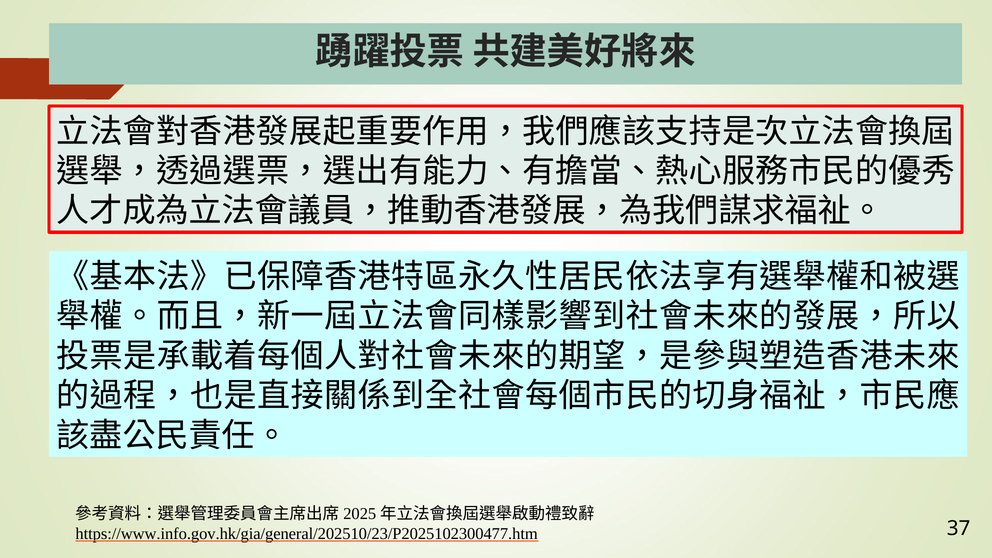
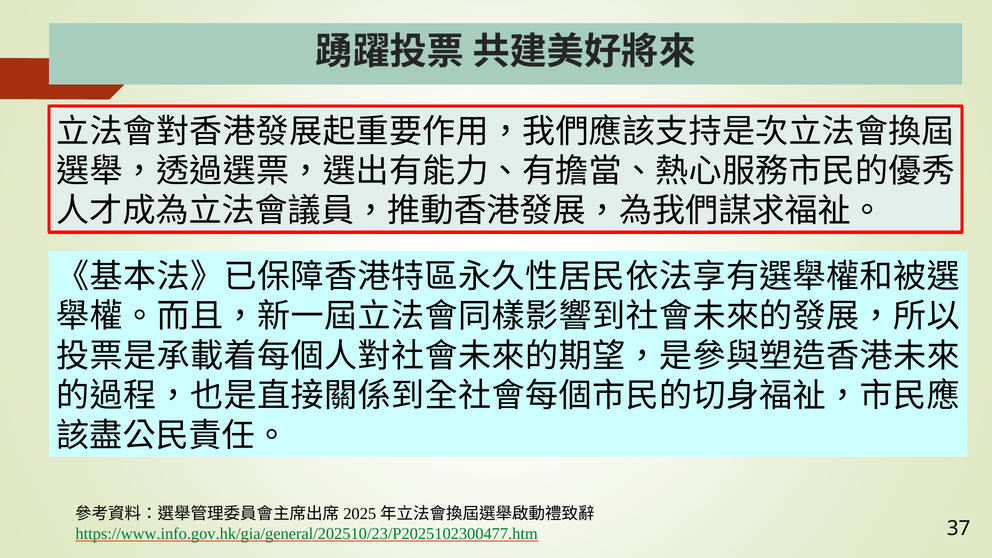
https://www.info.gov.hk/gia/general/202510/23/P2025102300477.htm colour: black -> green
